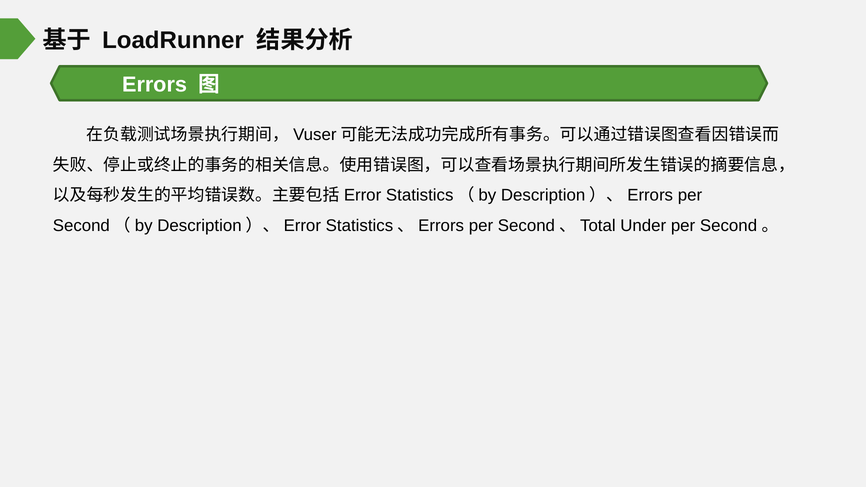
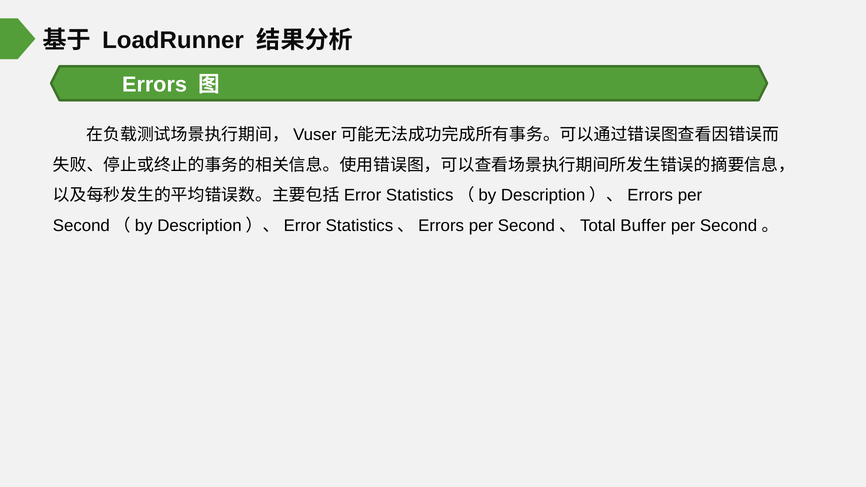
Under: Under -> Buffer
